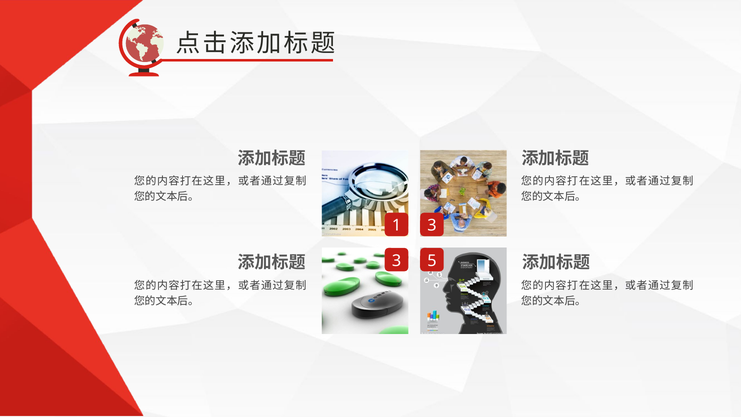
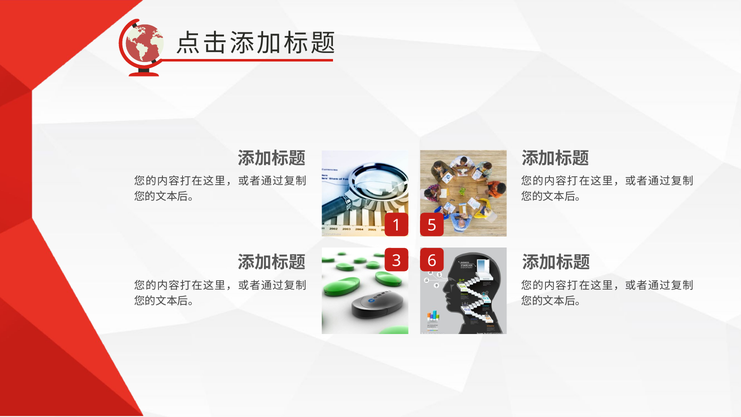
1 3: 3 -> 5
5: 5 -> 6
